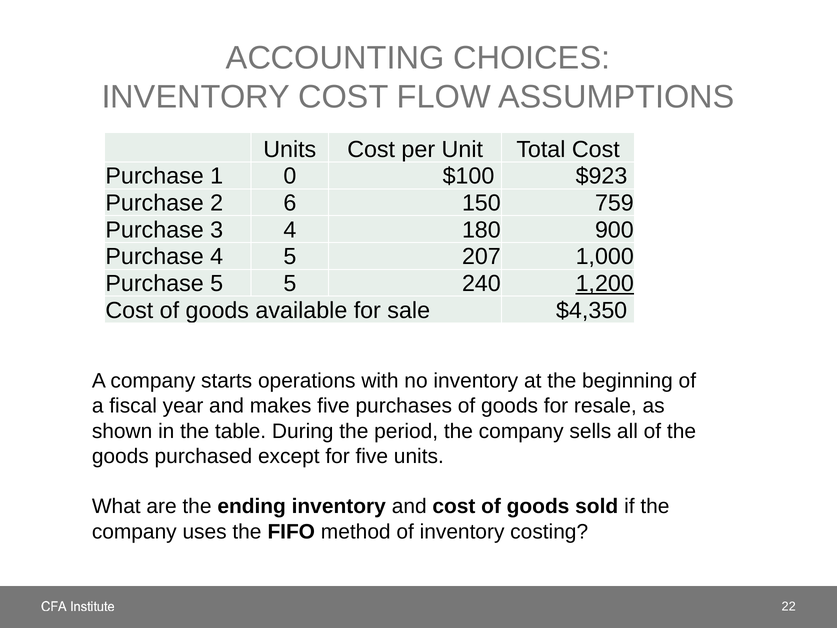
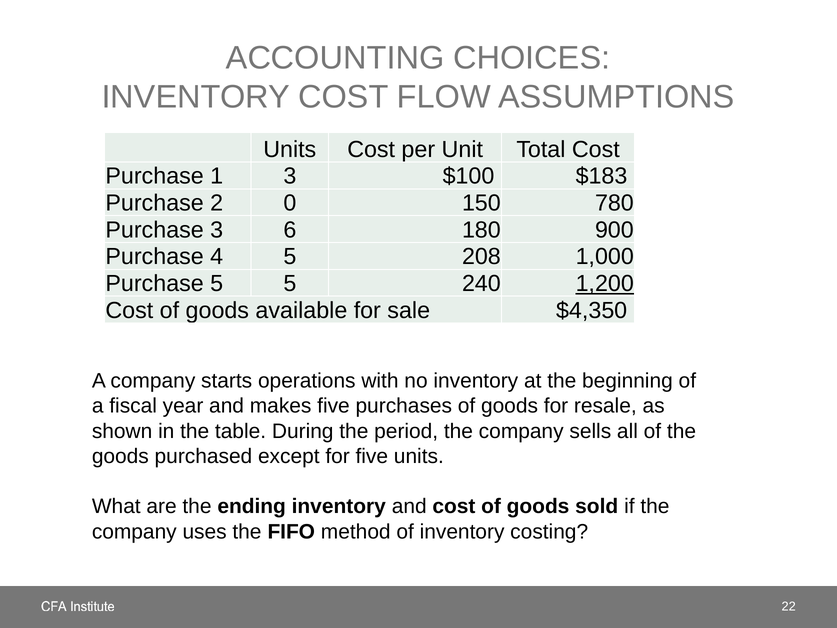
1 0: 0 -> 3
$923: $923 -> $183
6: 6 -> 0
759: 759 -> 780
3 4: 4 -> 6
207: 207 -> 208
